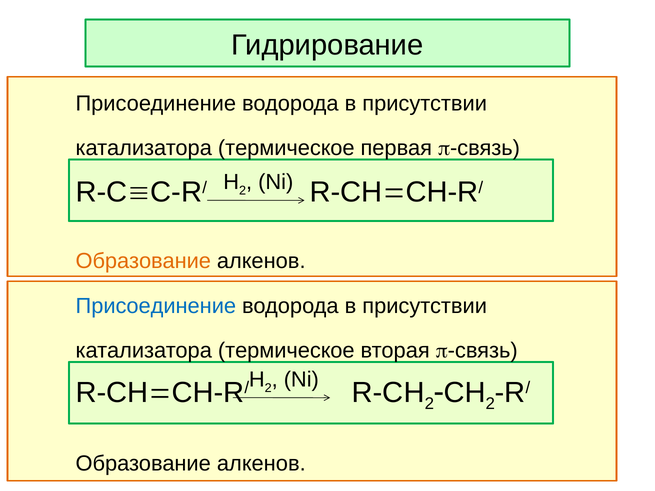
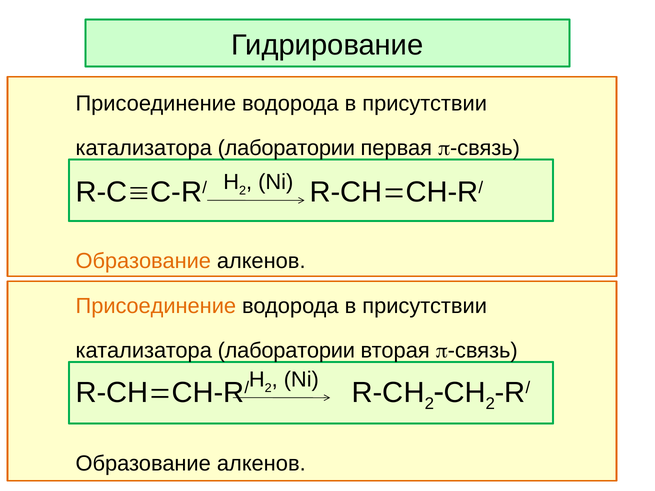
термическое at (286, 148): термическое -> лаборатории
Присоединение at (156, 306) colour: blue -> orange
термическое at (286, 351): термическое -> лаборатории
